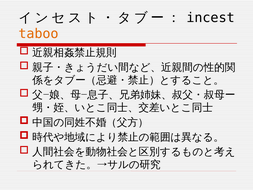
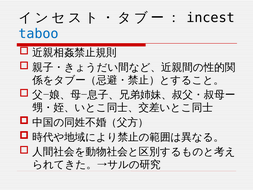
taboo colour: orange -> blue
